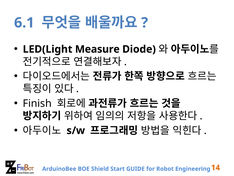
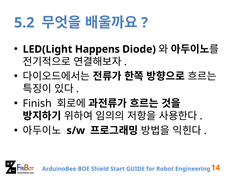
6.1: 6.1 -> 5.2
Measure: Measure -> Happens
